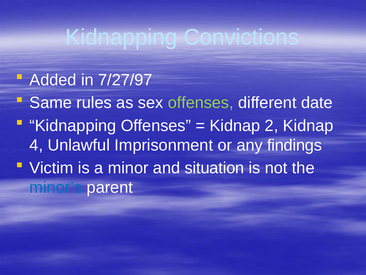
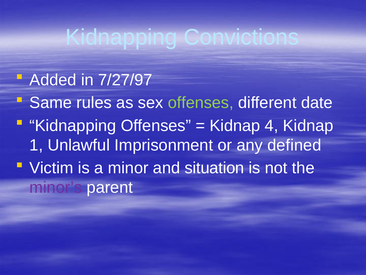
2: 2 -> 4
4: 4 -> 1
findings: findings -> defined
minor’s colour: blue -> purple
